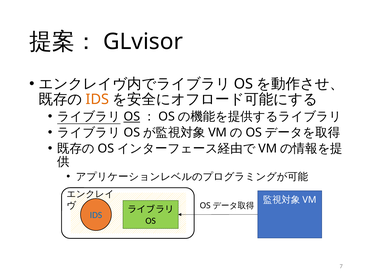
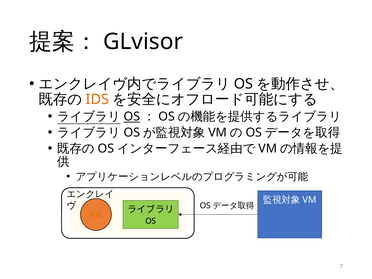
IDS at (96, 215) colour: blue -> orange
